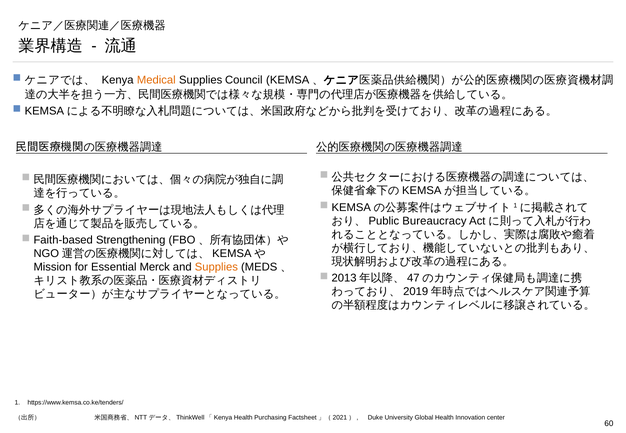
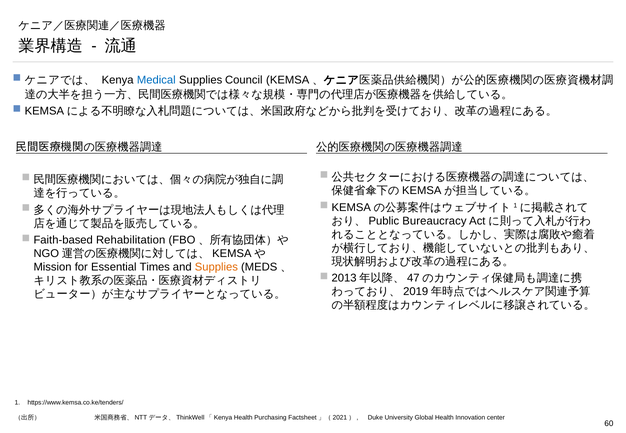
Medical colour: orange -> blue
Strengthening: Strengthening -> Rehabilitation
Merck: Merck -> Times
